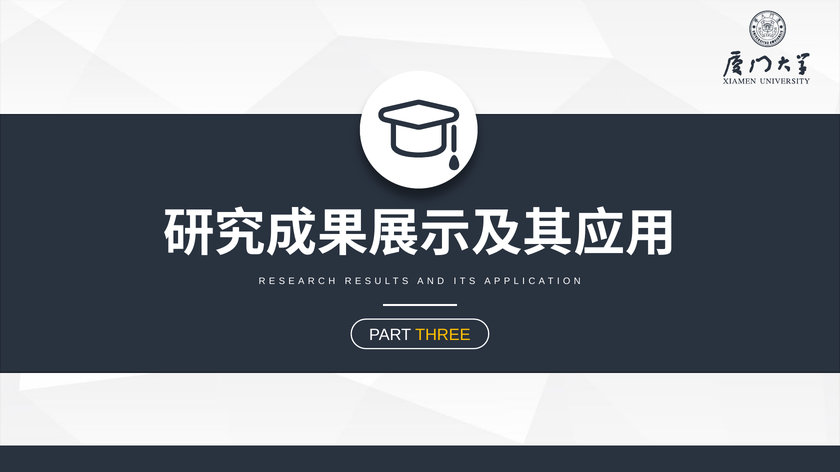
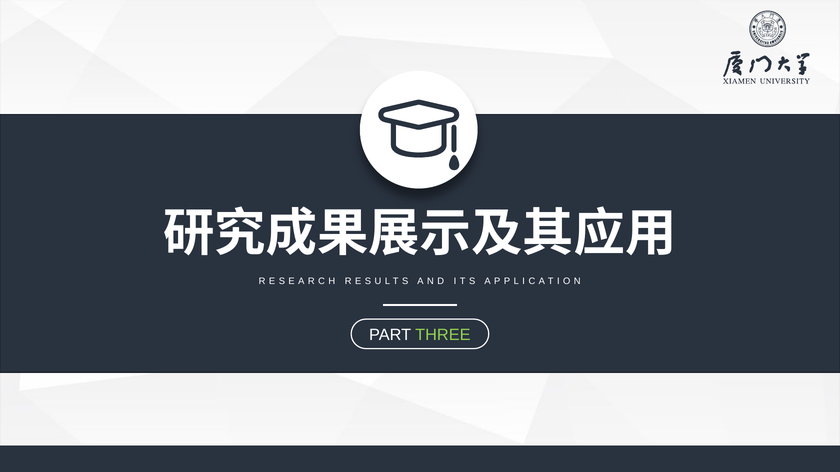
THREE colour: yellow -> light green
